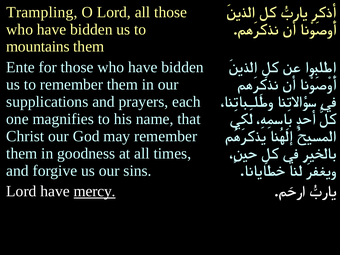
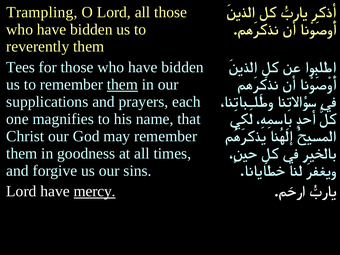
mountains: mountains -> reverently
Ente: Ente -> Tees
them at (122, 84) underline: none -> present
